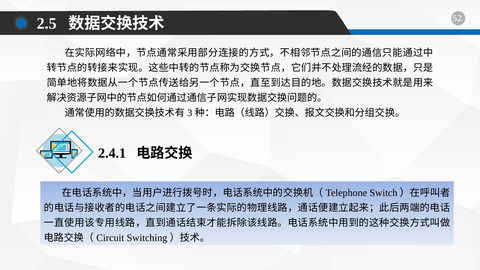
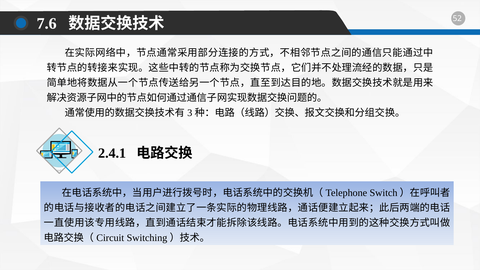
2.5: 2.5 -> 7.6
